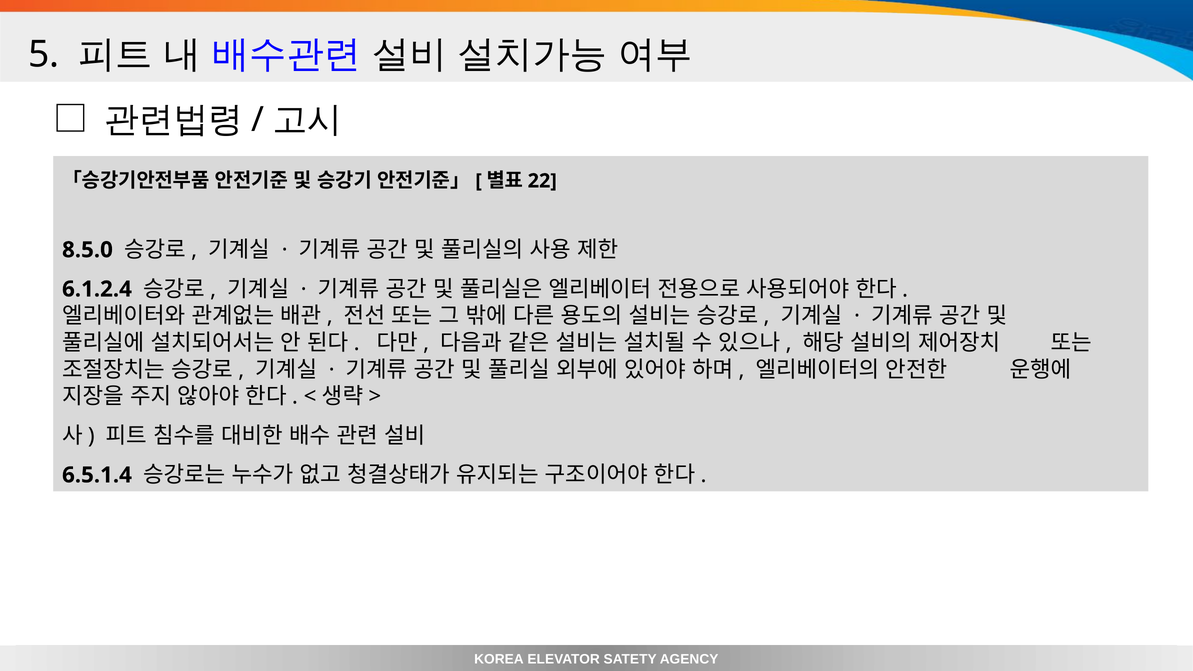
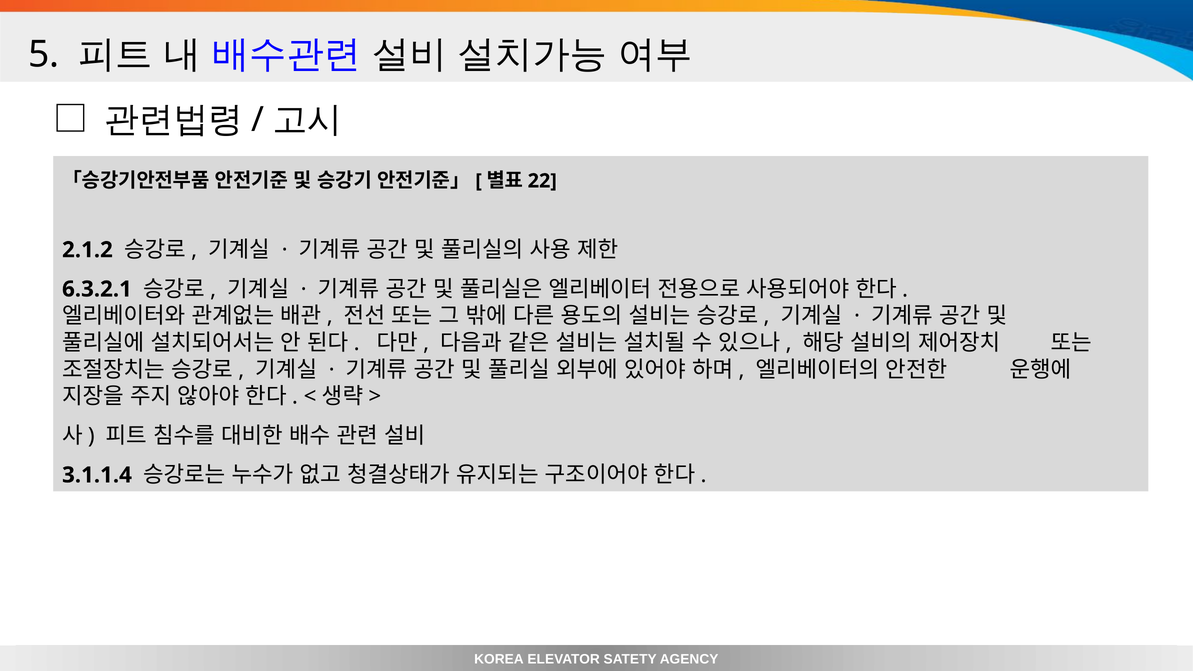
8.5.0: 8.5.0 -> 2.1.2
6.1.2.4: 6.1.2.4 -> 6.3.2.1
6.5.1.4: 6.5.1.4 -> 3.1.1.4
